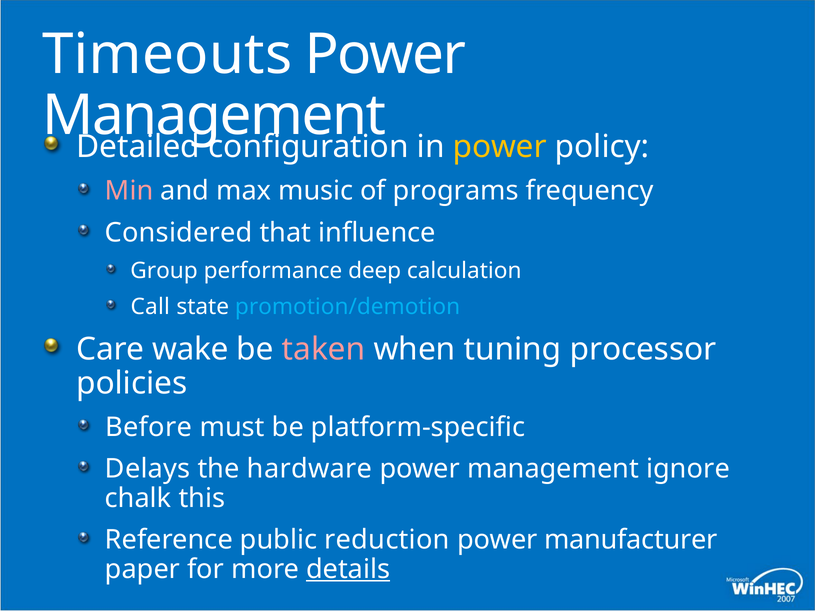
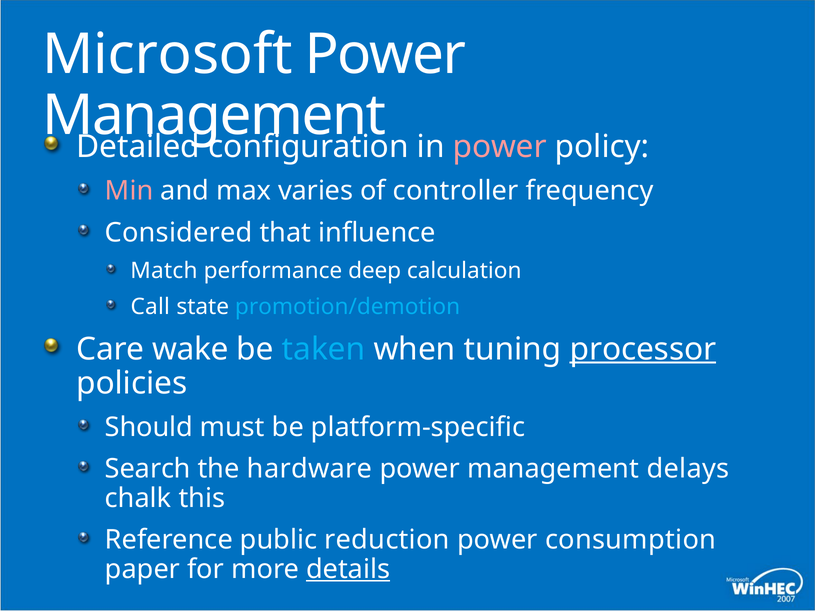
Timeouts: Timeouts -> Microsoft
power at (500, 147) colour: yellow -> pink
music: music -> varies
programs: programs -> controller
Group: Group -> Match
taken colour: pink -> light blue
processor underline: none -> present
Before: Before -> Should
Delays: Delays -> Search
ignore: ignore -> delays
manufacturer: manufacturer -> consumption
